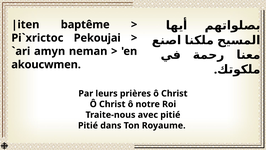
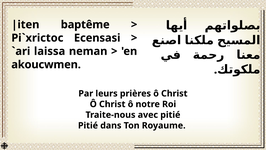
Pekoujai: Pekoujai -> Ecensasi
amyn: amyn -> laissa
